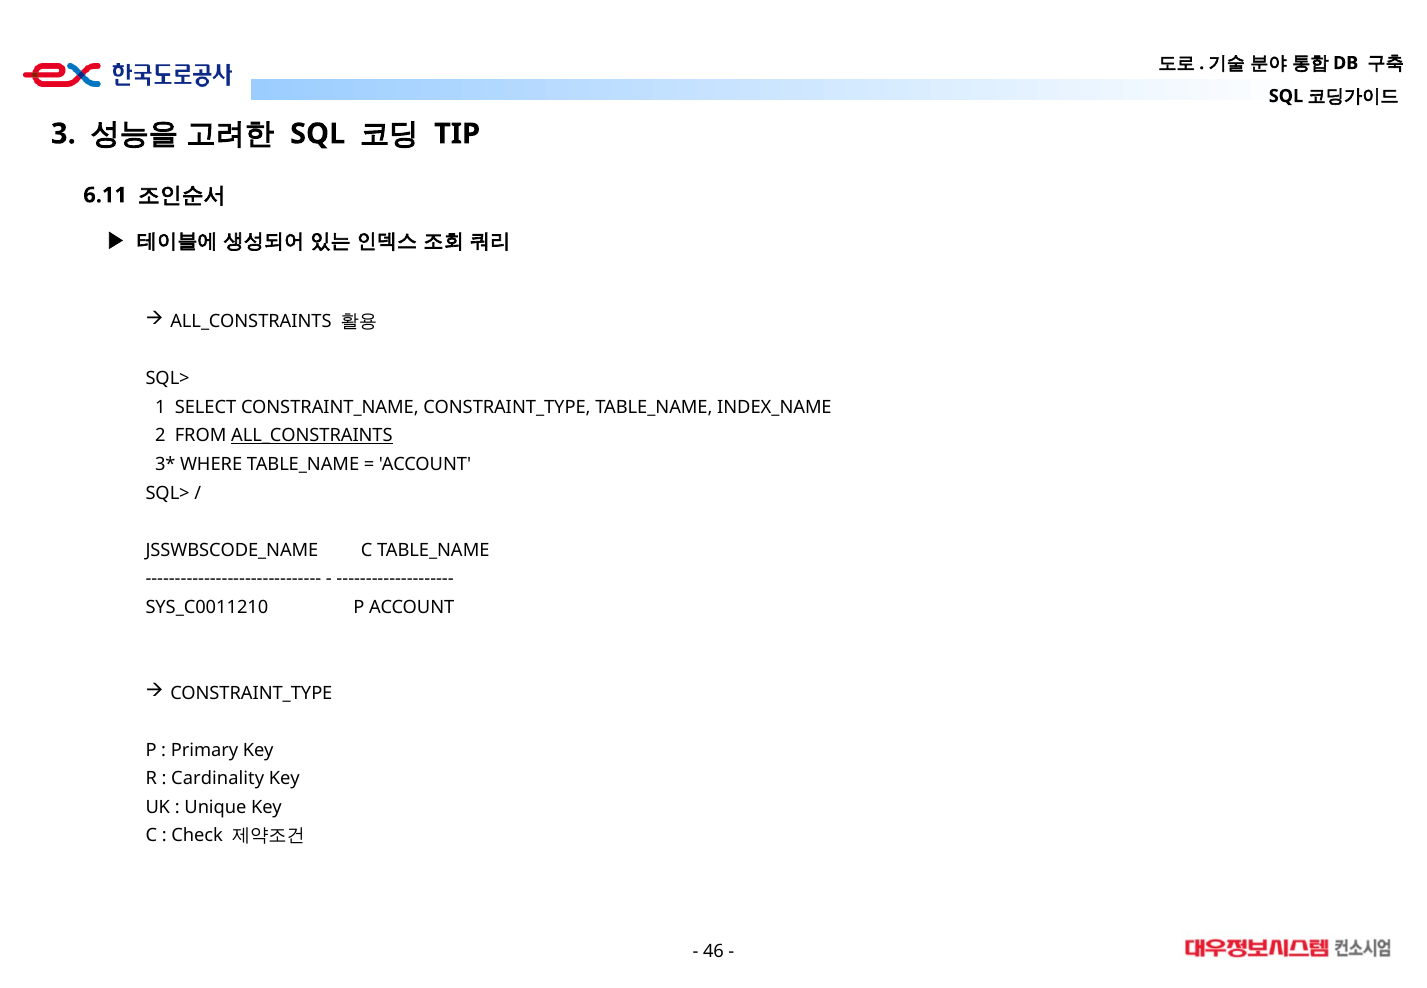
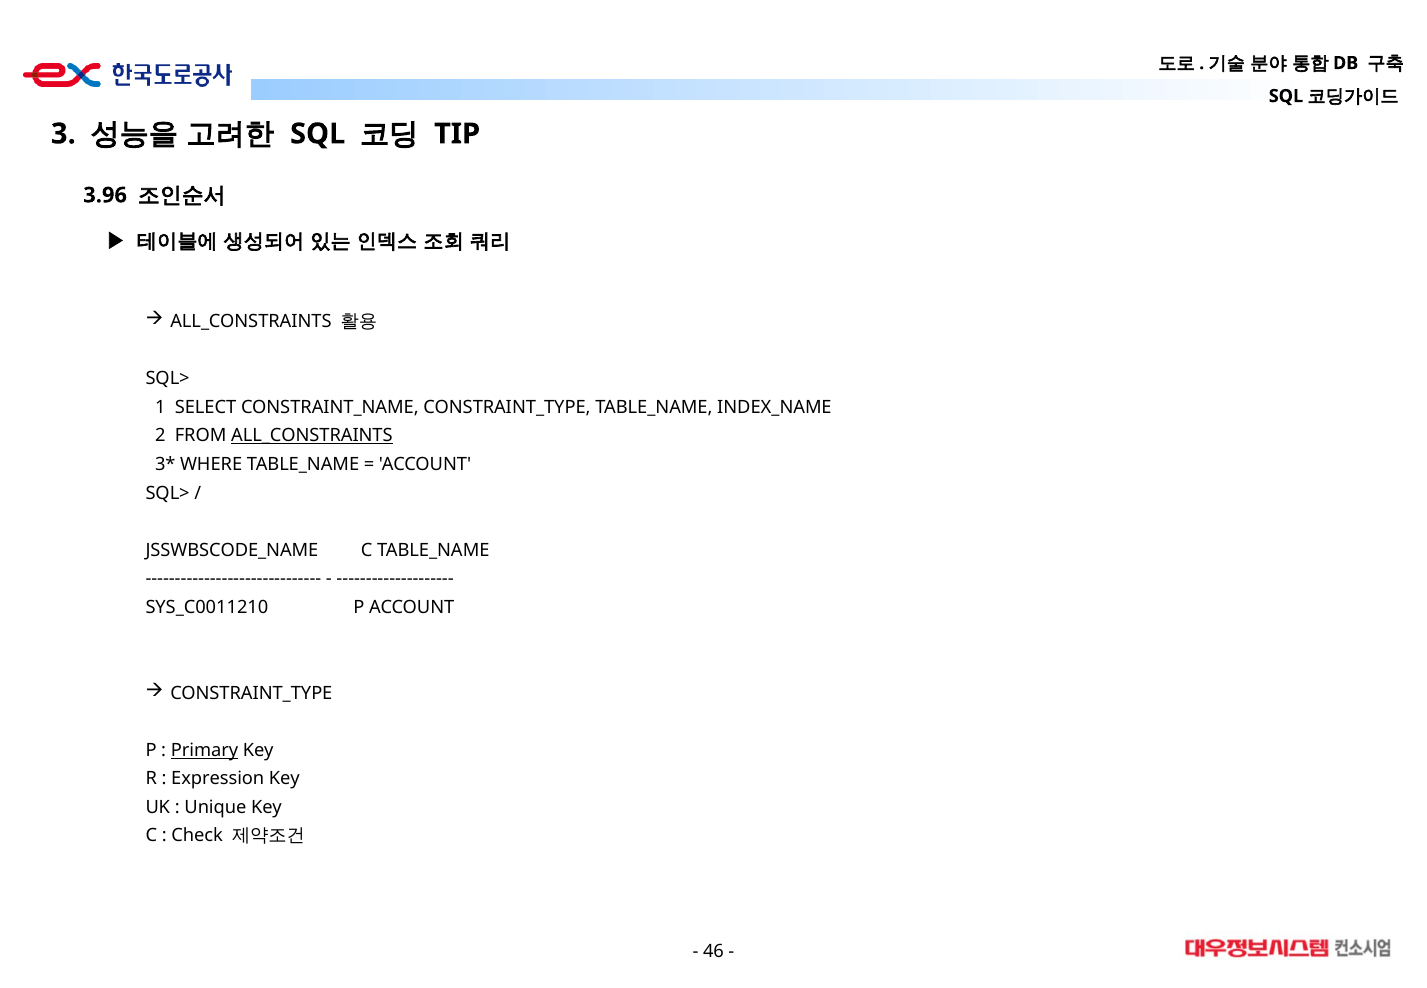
6.11: 6.11 -> 3.96
Primary underline: none -> present
Cardinality: Cardinality -> Expression
